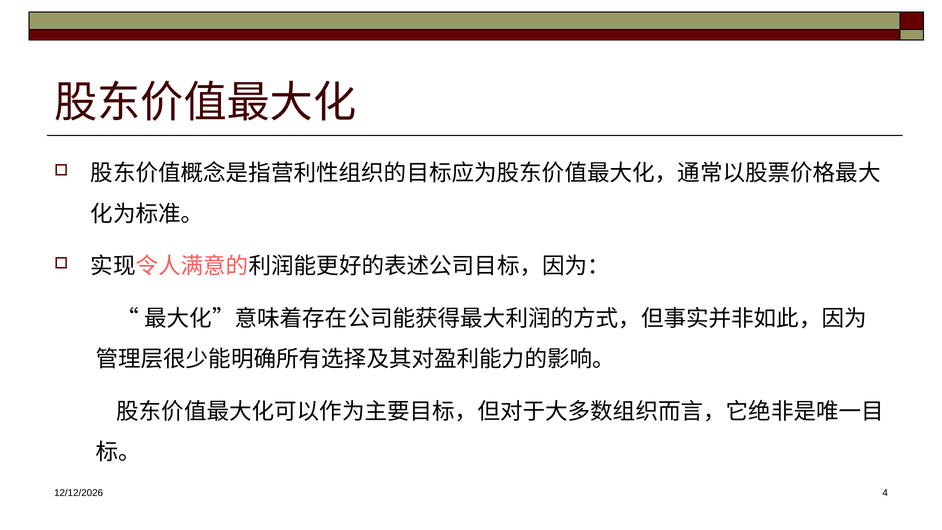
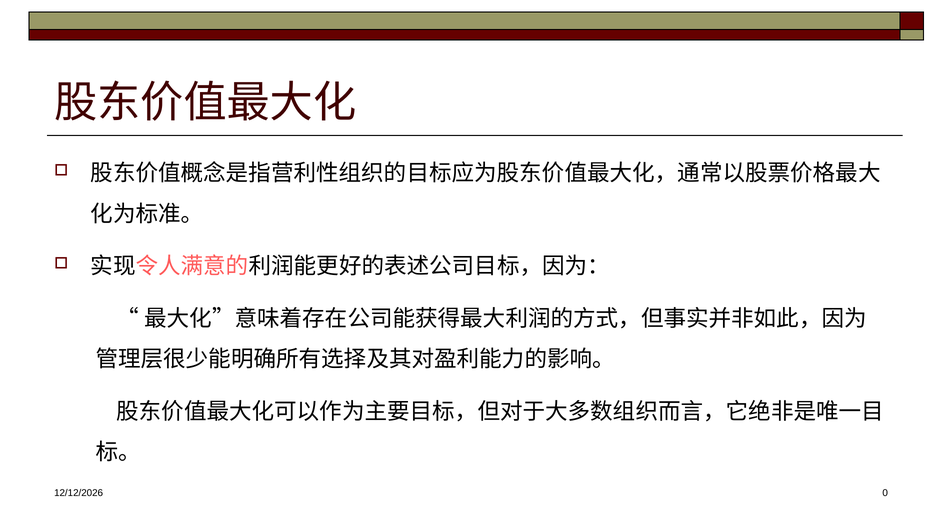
4: 4 -> 0
